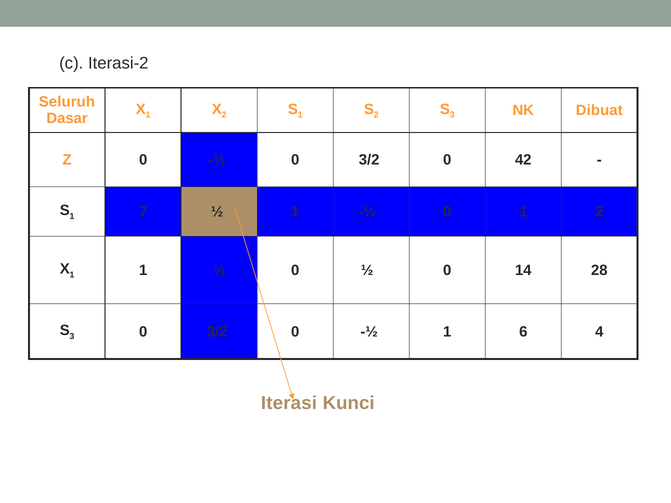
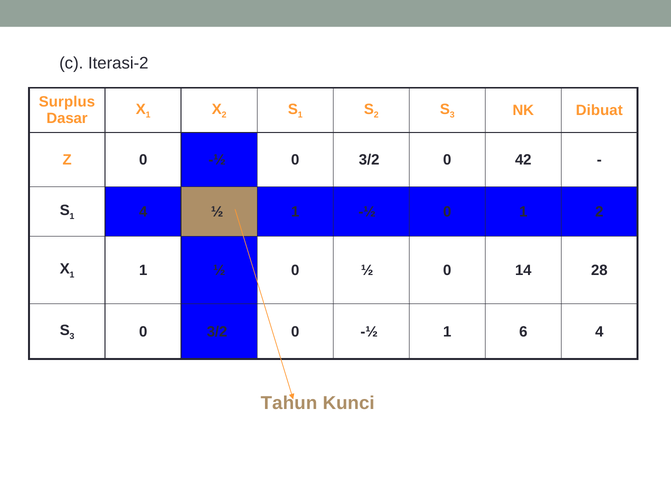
Seluruh: Seluruh -> Surplus
1 7: 7 -> 4
Iterasi: Iterasi -> Tahun
